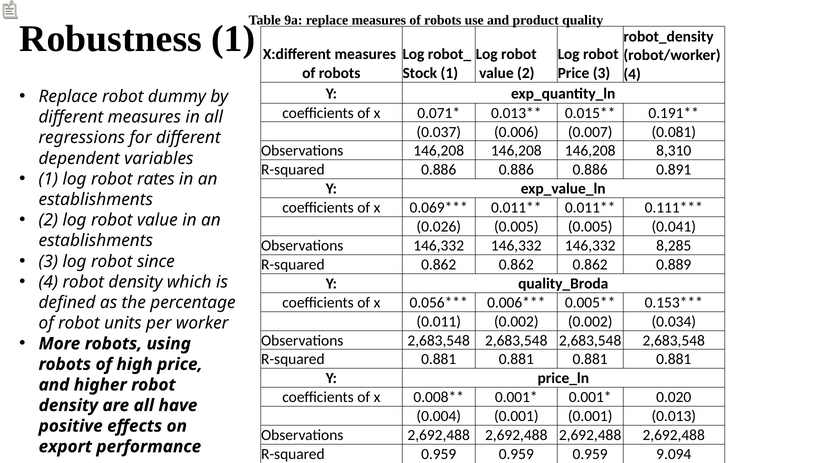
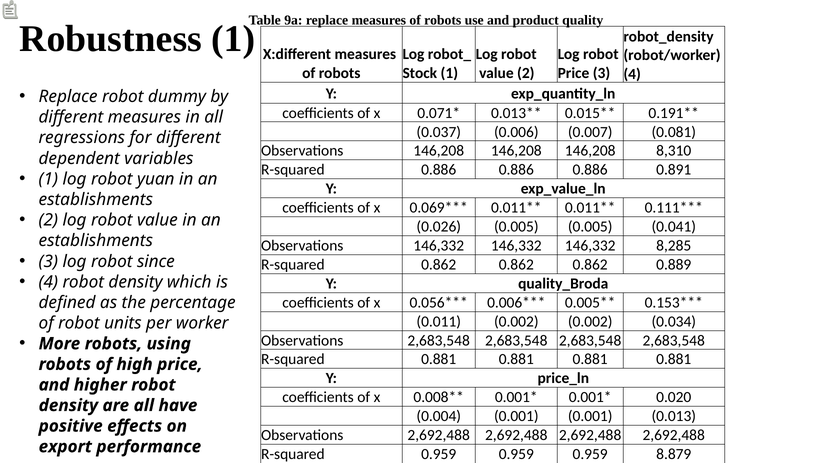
rates: rates -> yuan
9.094: 9.094 -> 8.879
